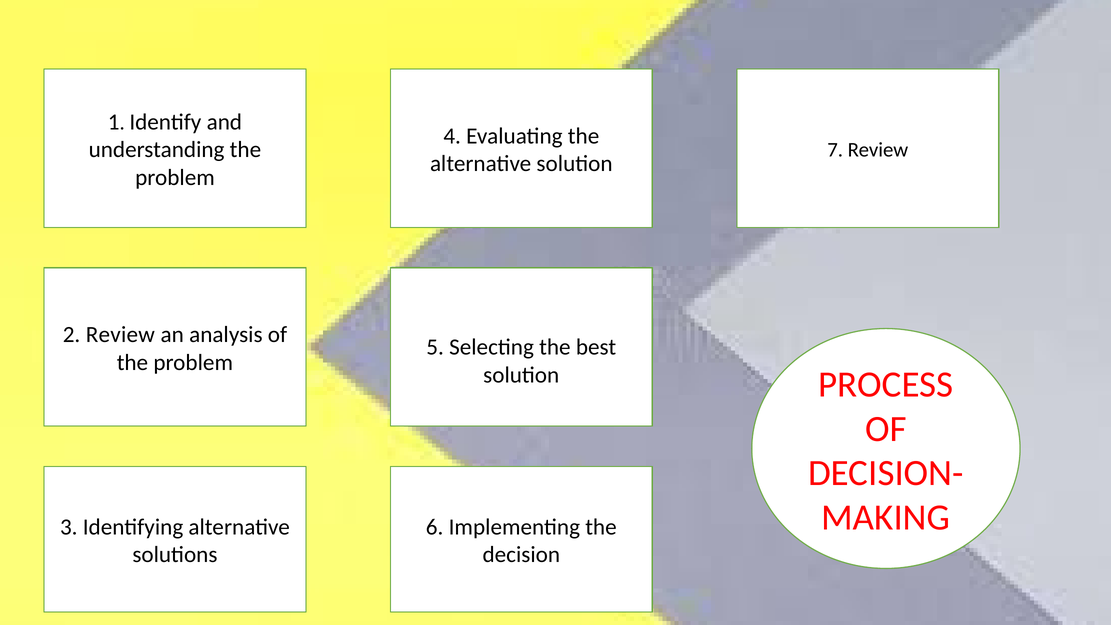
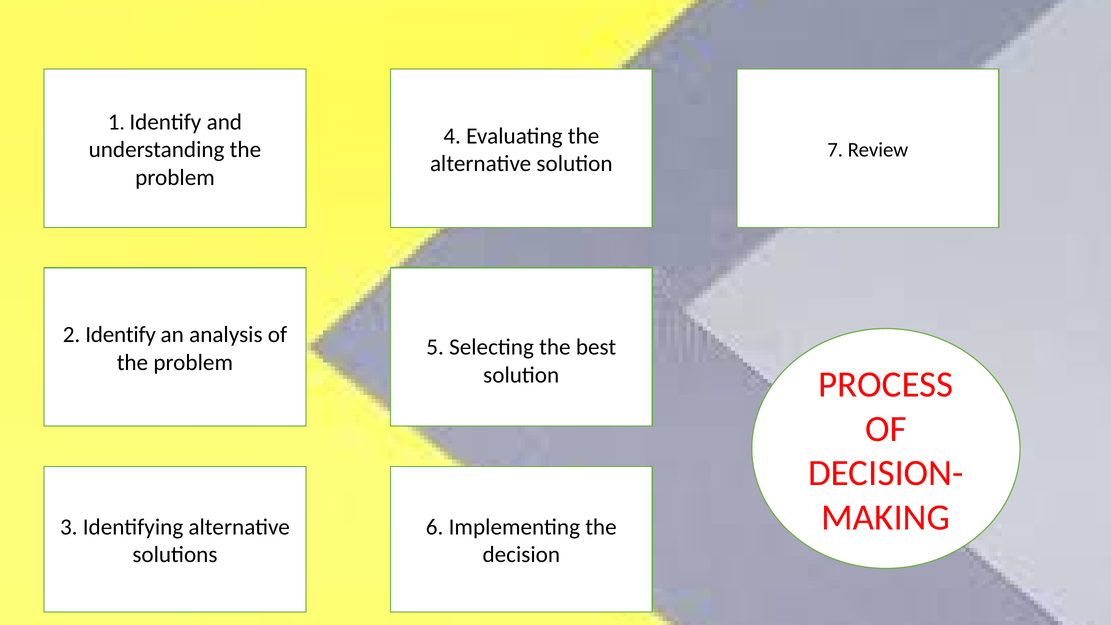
2 Review: Review -> Identify
